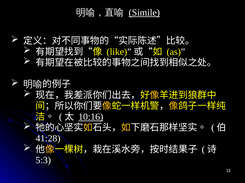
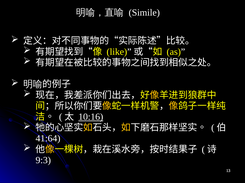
Simile underline: present -> none
41:28: 41:28 -> 41:64
5:3: 5:3 -> 9:3
